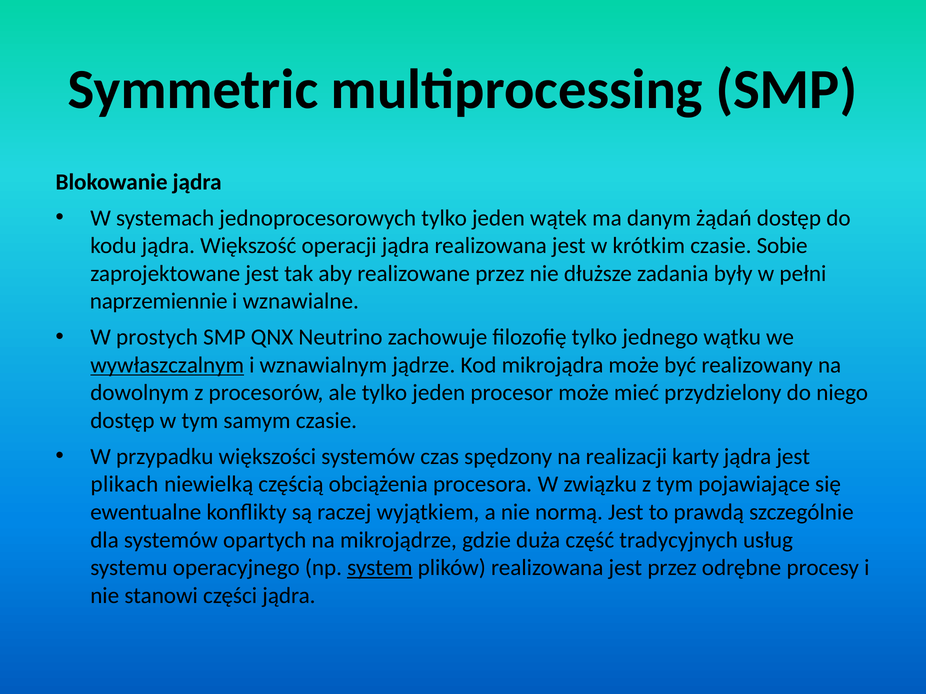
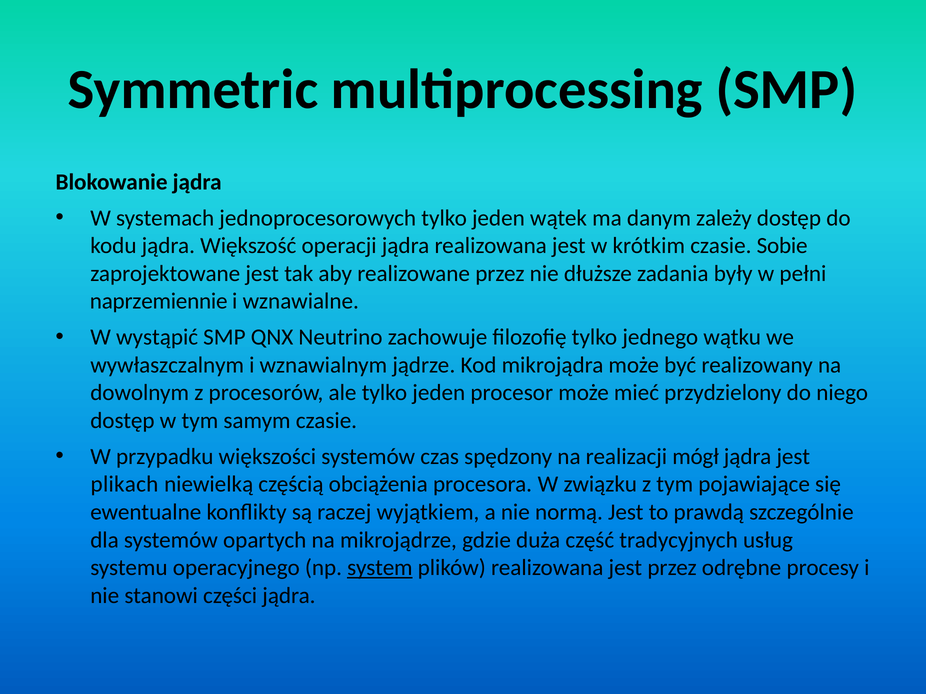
żądań: żądań -> zależy
prostych: prostych -> wystąpić
wywłaszczalnym underline: present -> none
karty: karty -> mógł
